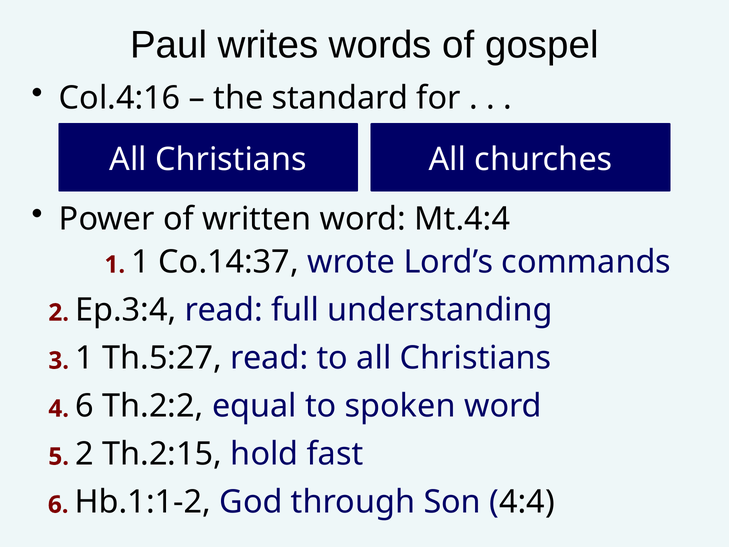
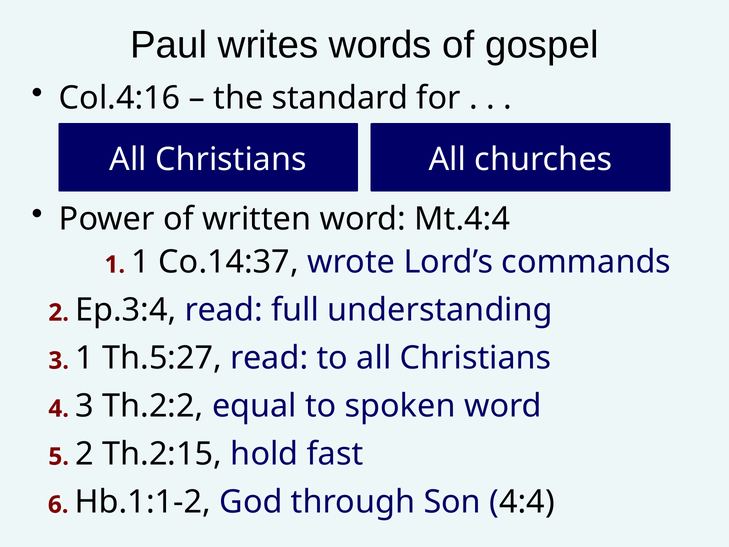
4 6: 6 -> 3
